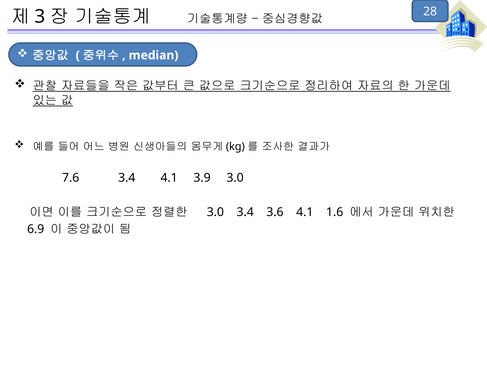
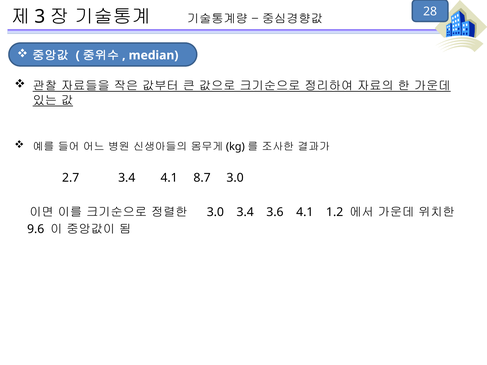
7.6: 7.6 -> 2.7
3.9: 3.9 -> 8.7
1.6: 1.6 -> 1.2
6.9: 6.9 -> 9.6
